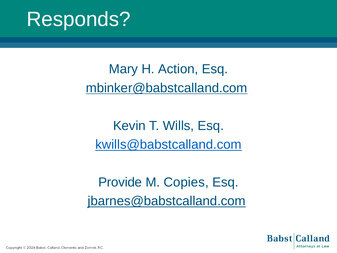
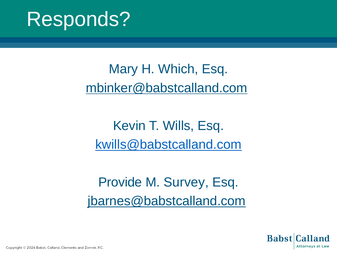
Action: Action -> Which
Copies: Copies -> Survey
